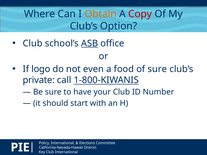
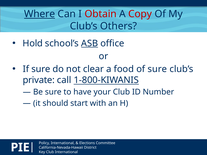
Where underline: none -> present
Obtain colour: orange -> red
Option: Option -> Others
Club at (33, 43): Club -> Hold
If logo: logo -> sure
even: even -> clear
